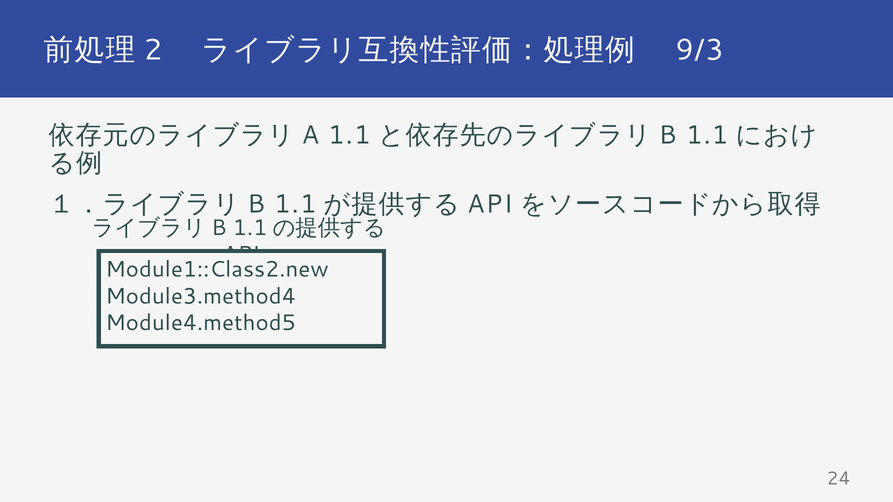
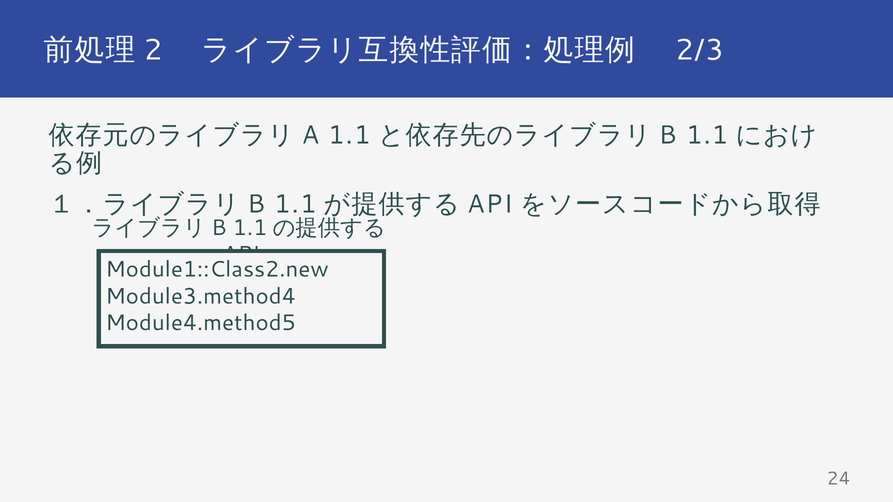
9/3: 9/3 -> 2/3
